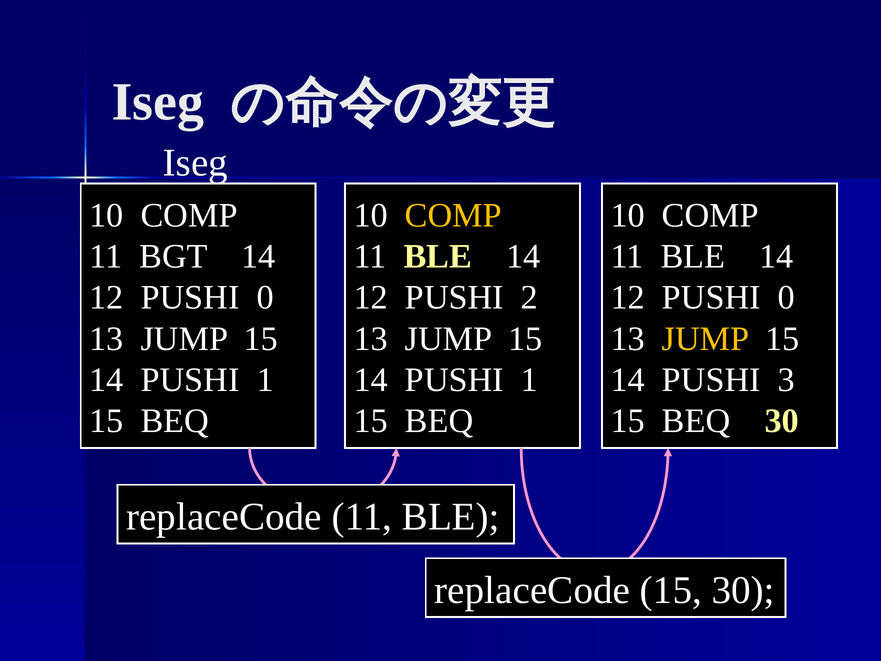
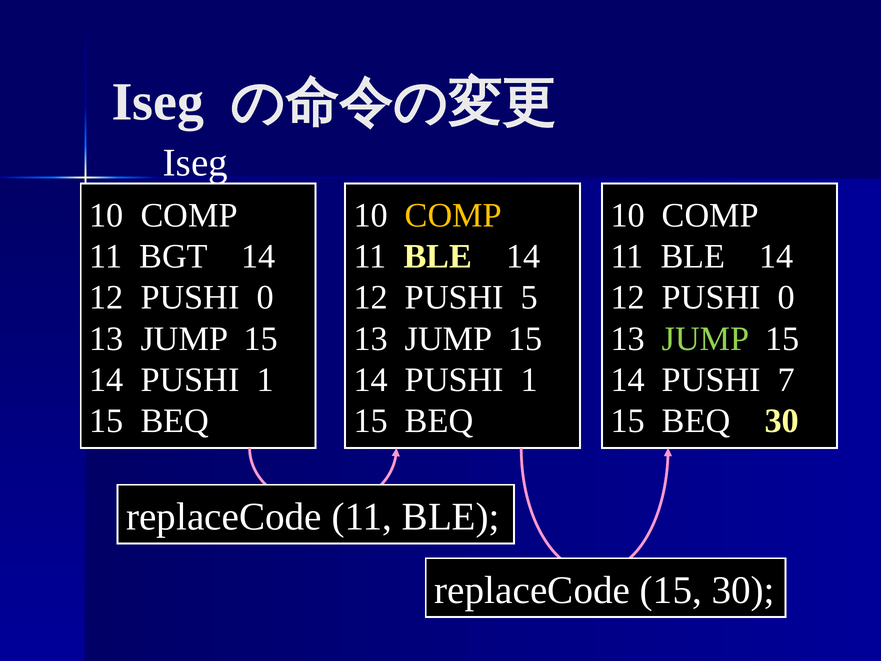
2: 2 -> 5
JUMP at (706, 339) colour: yellow -> light green
3: 3 -> 7
